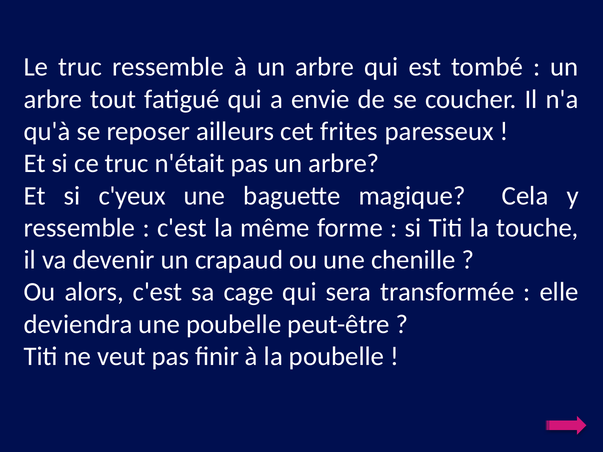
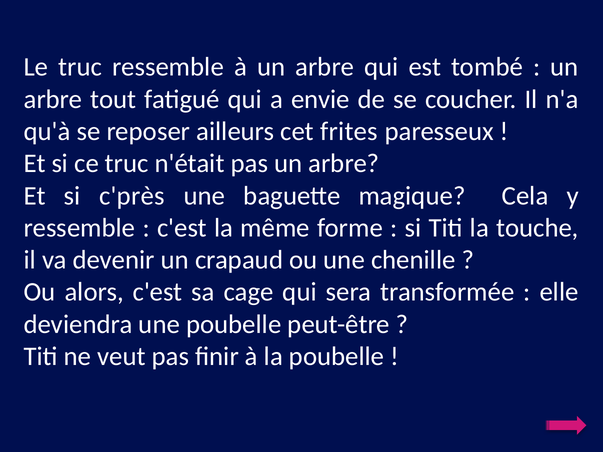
c'yeux: c'yeux -> c'près
